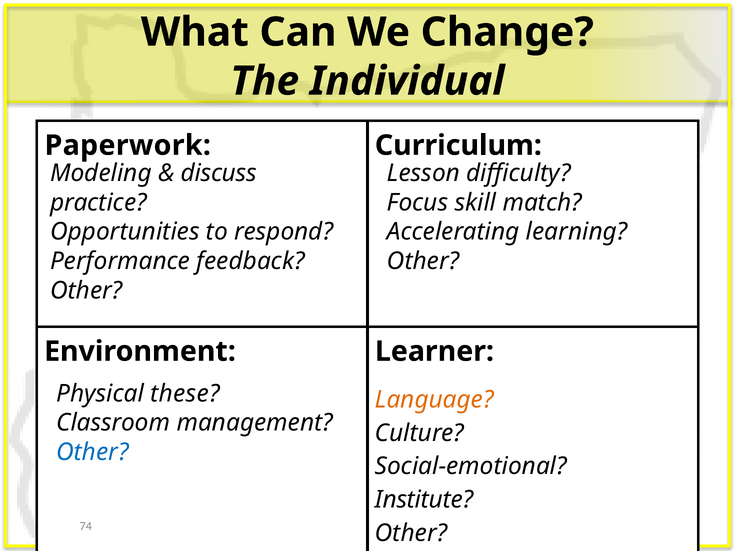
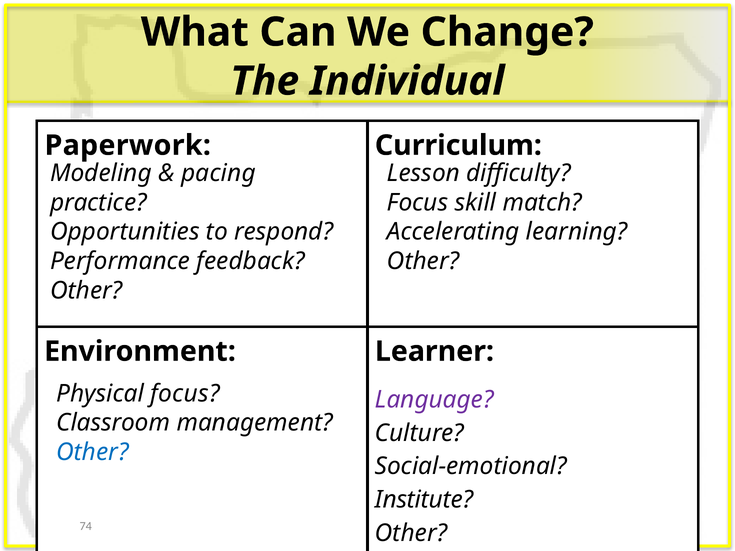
discuss: discuss -> pacing
Physical these: these -> focus
Language colour: orange -> purple
